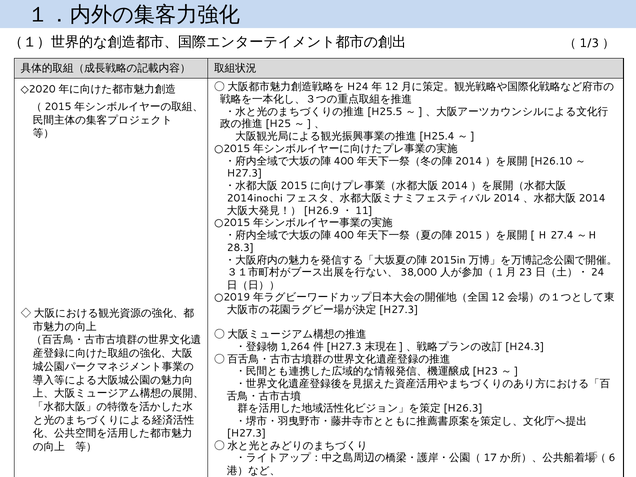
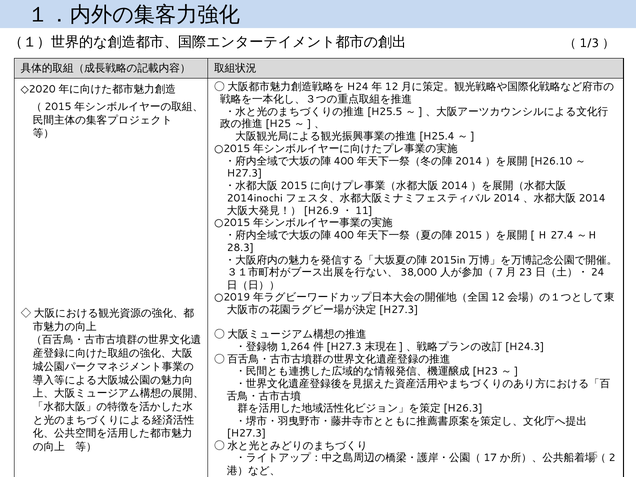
1: 1 -> 7
6: 6 -> 2
